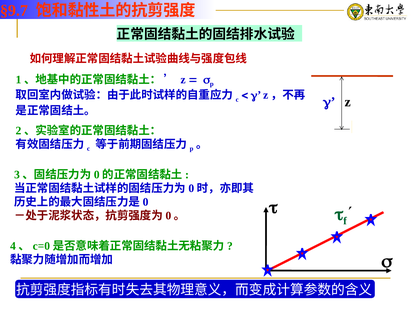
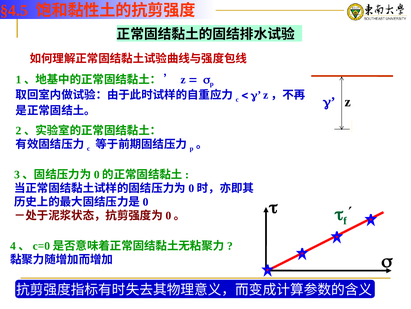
§9.7: §9.7 -> §4.5
